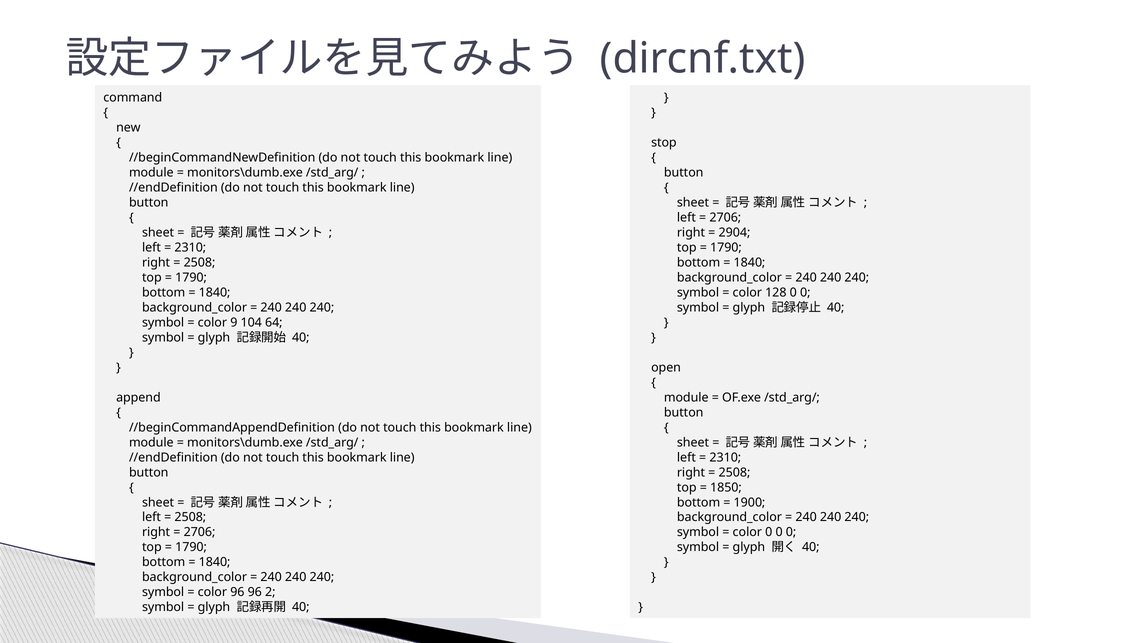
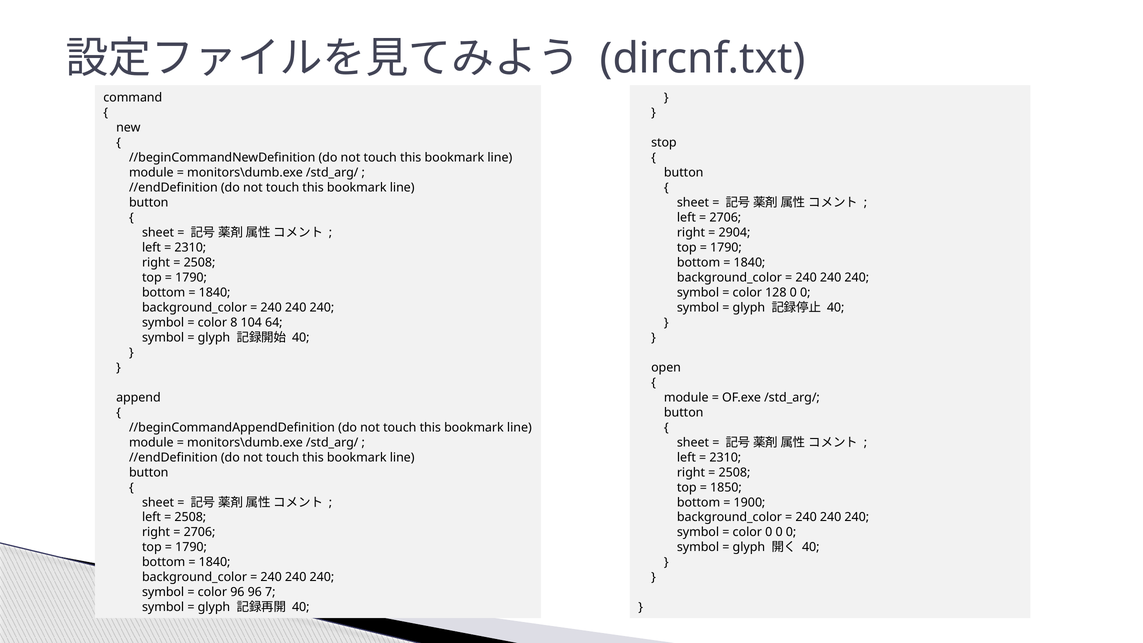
9: 9 -> 8
2: 2 -> 7
